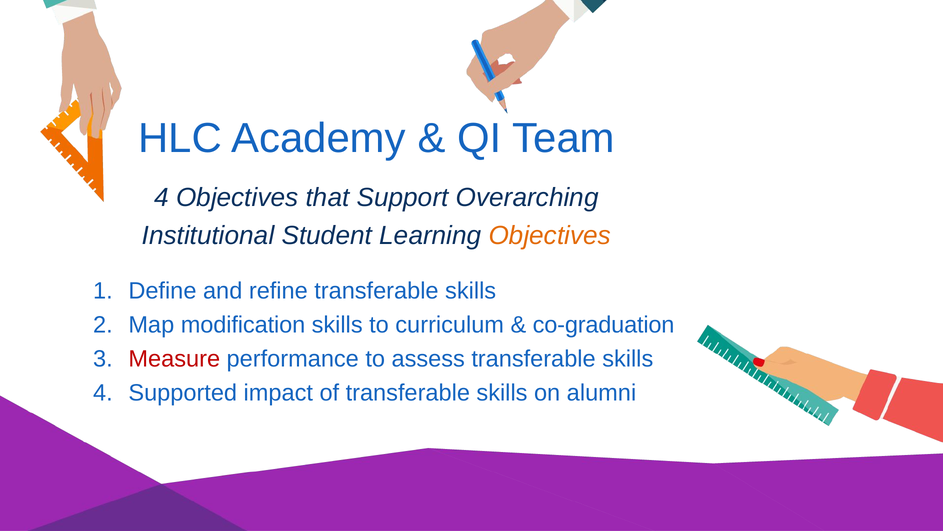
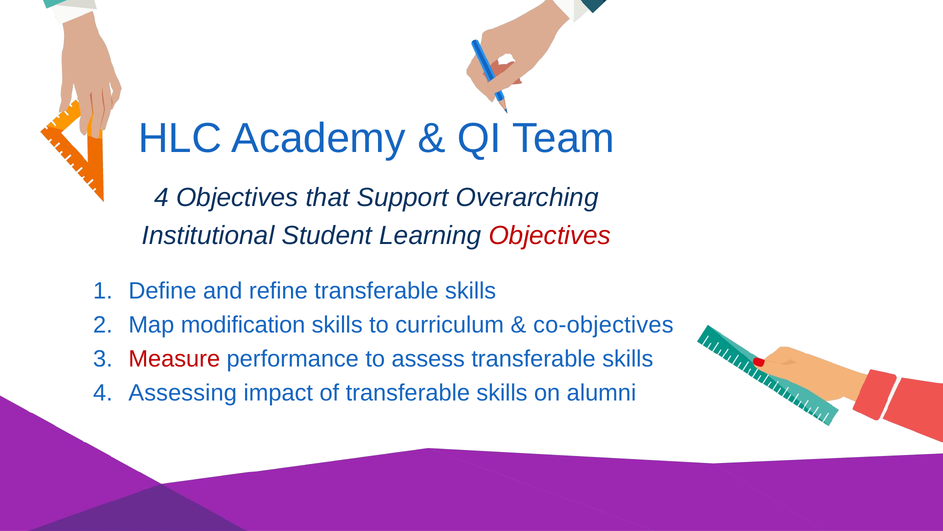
Objectives at (550, 235) colour: orange -> red
co-graduation: co-graduation -> co-objectives
Supported: Supported -> Assessing
